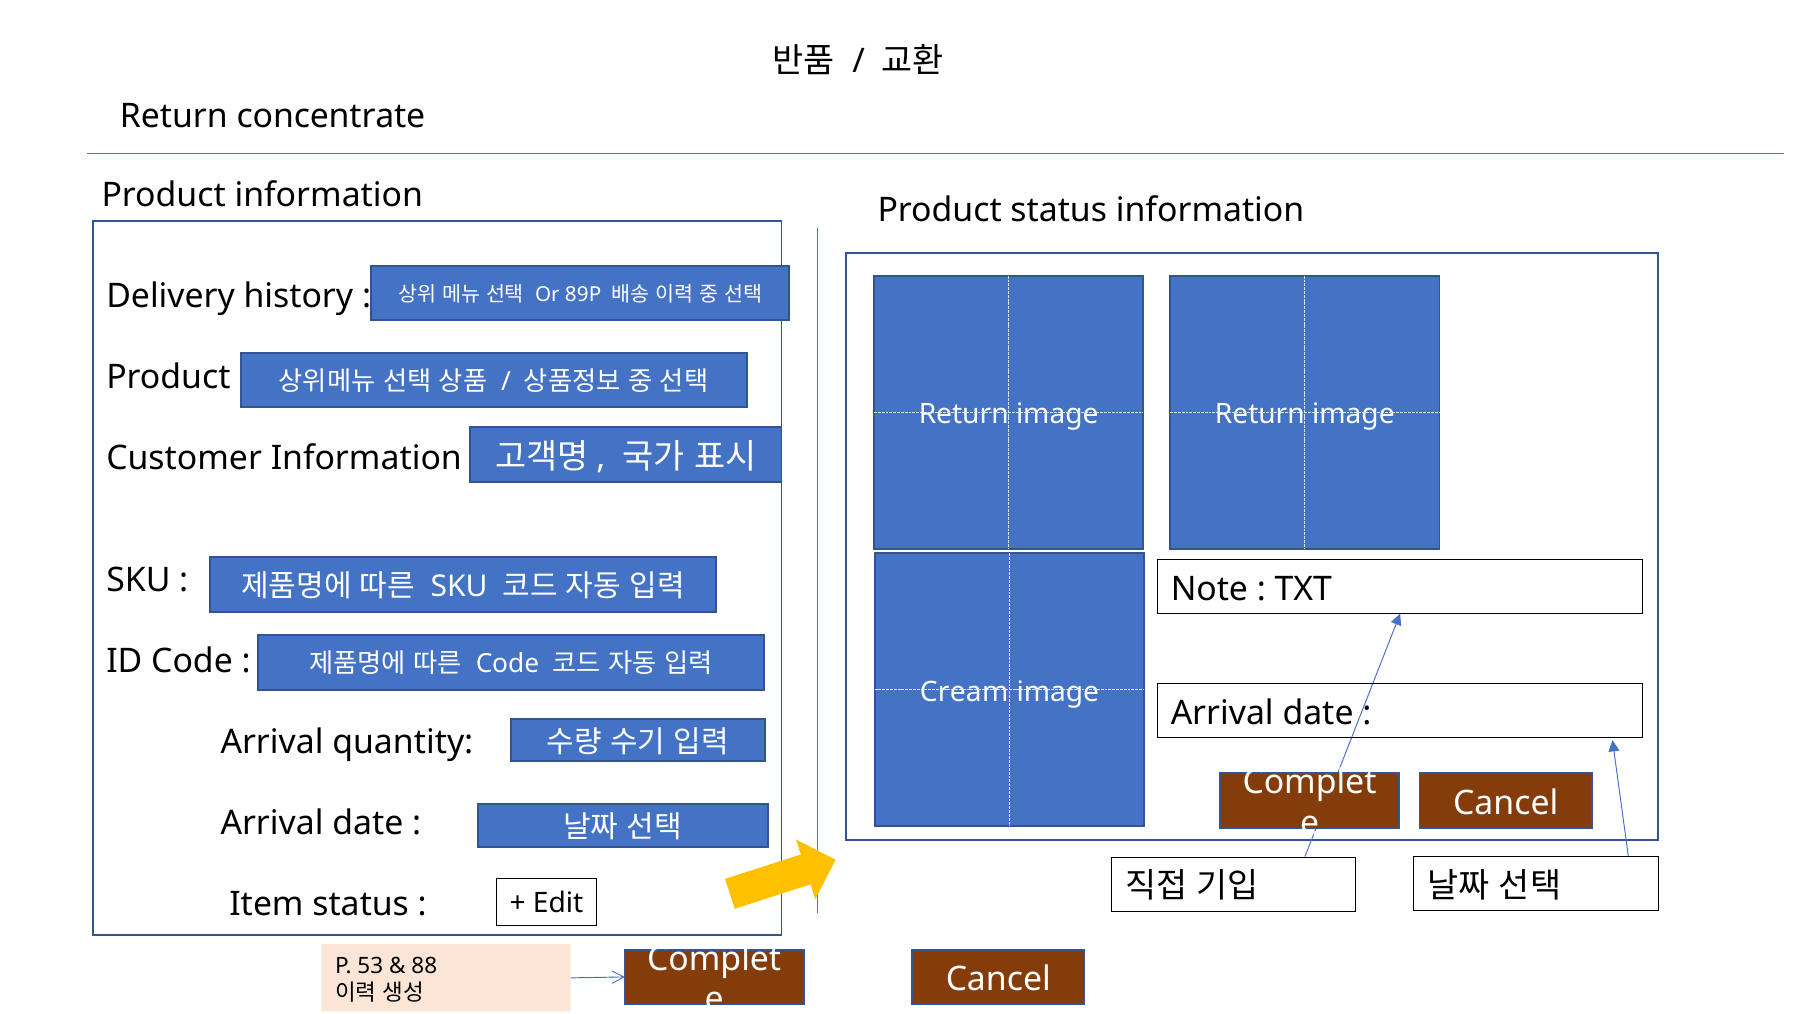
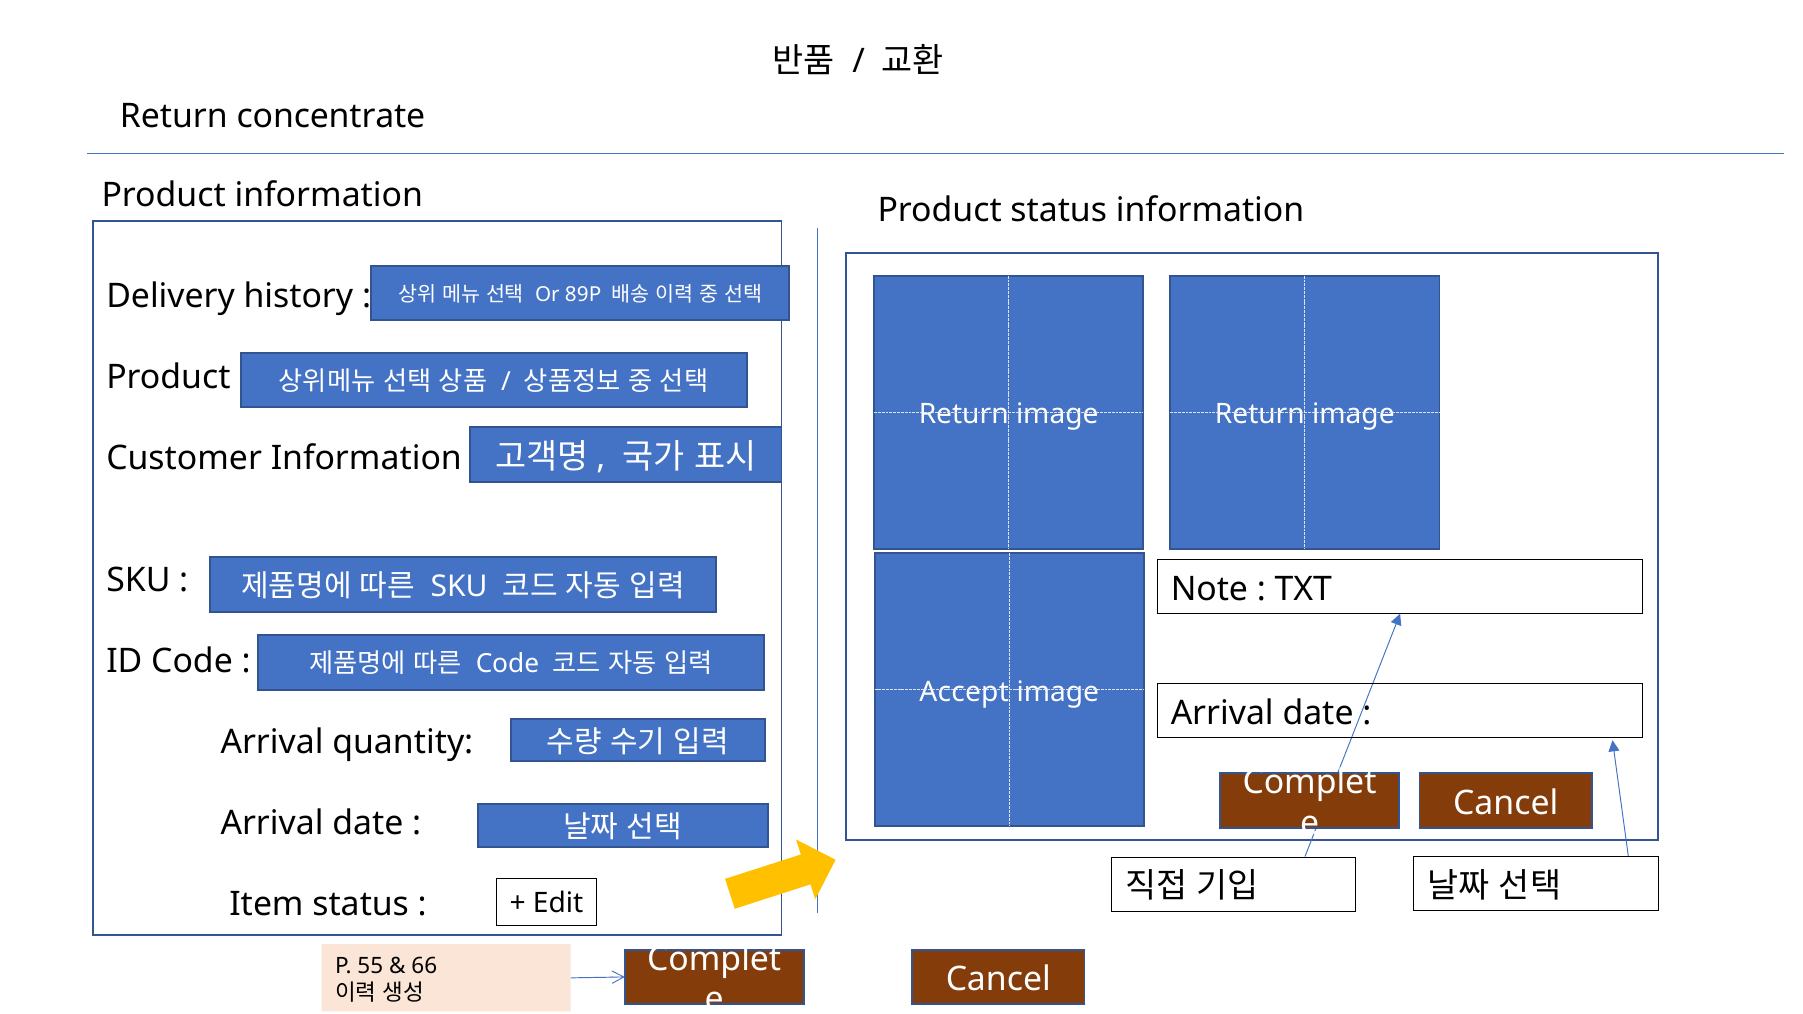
Cream: Cream -> Accept
53: 53 -> 55
88: 88 -> 66
